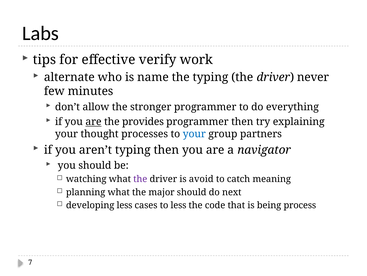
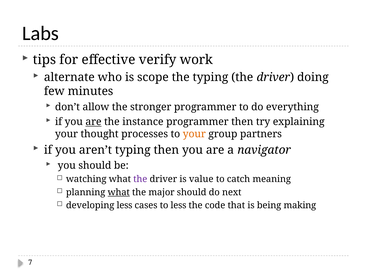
name: name -> scope
never: never -> doing
provides: provides -> instance
your at (194, 134) colour: blue -> orange
avoid: avoid -> value
what at (119, 192) underline: none -> present
process: process -> making
